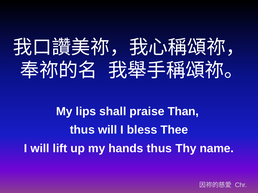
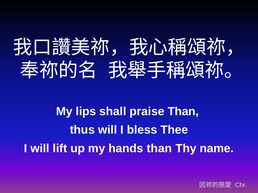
hands thus: thus -> than
